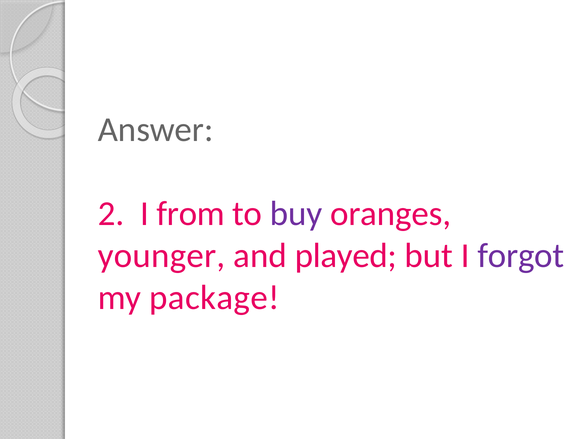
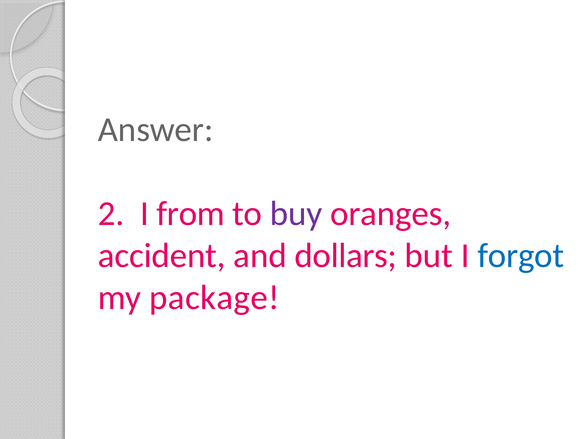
younger: younger -> accident
played: played -> dollars
forgot colour: purple -> blue
